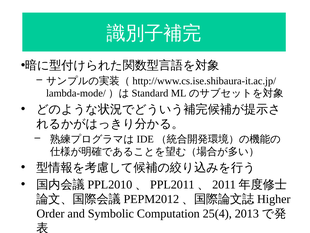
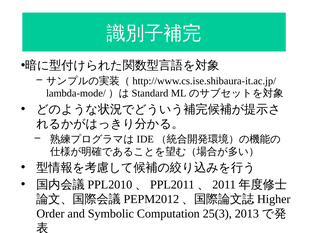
25(4: 25(4 -> 25(3
